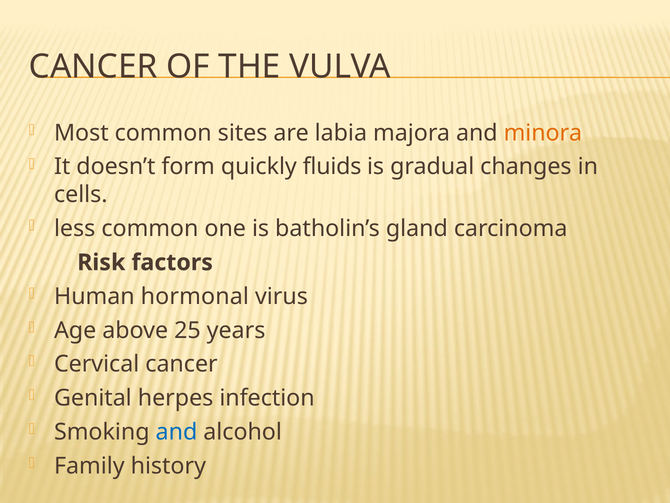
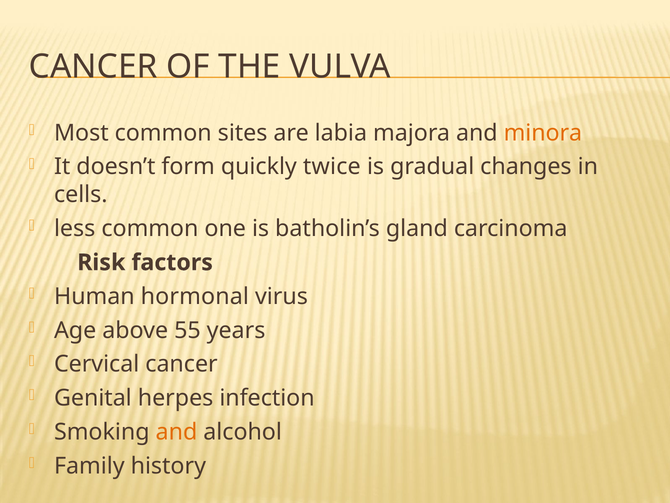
fluids: fluids -> twice
25: 25 -> 55
and at (176, 432) colour: blue -> orange
